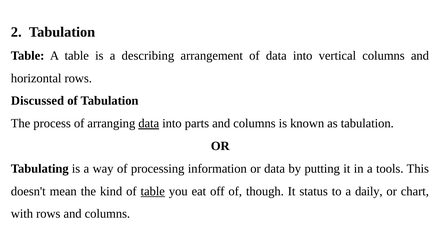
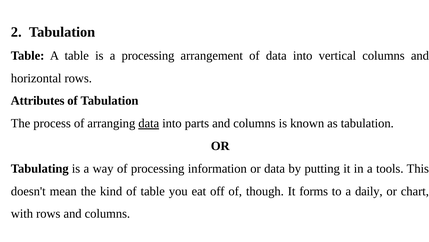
a describing: describing -> processing
Discussed: Discussed -> Attributes
table at (153, 191) underline: present -> none
status: status -> forms
